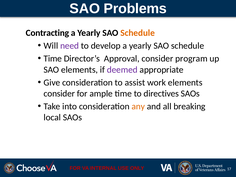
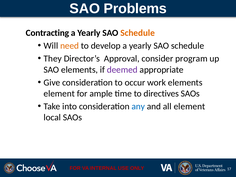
need colour: purple -> orange
Time at (53, 59): Time -> They
assist: assist -> occur
consider at (59, 94): consider -> element
any colour: orange -> blue
all breaking: breaking -> element
